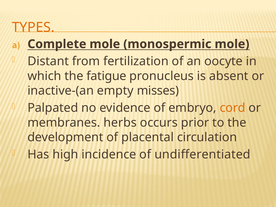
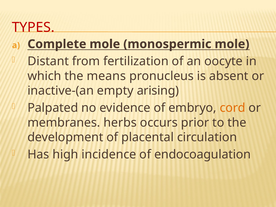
TYPES colour: orange -> red
fatigue: fatigue -> means
misses: misses -> arising
undifferentiated: undifferentiated -> endocoagulation
